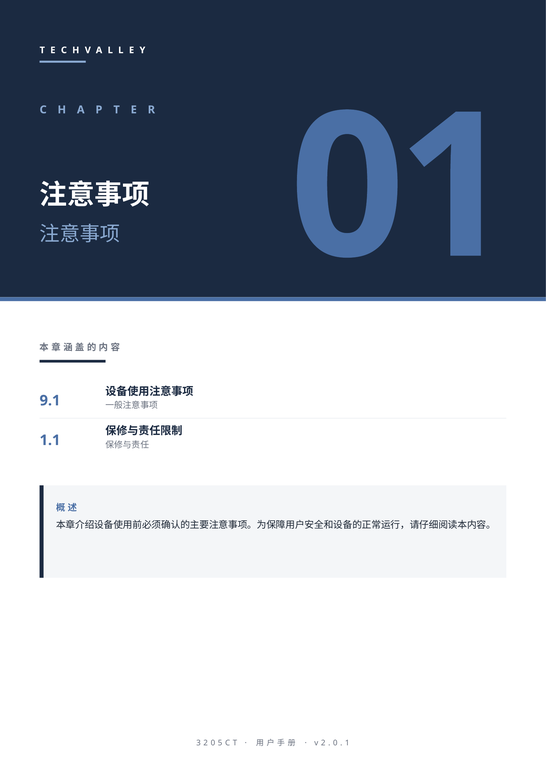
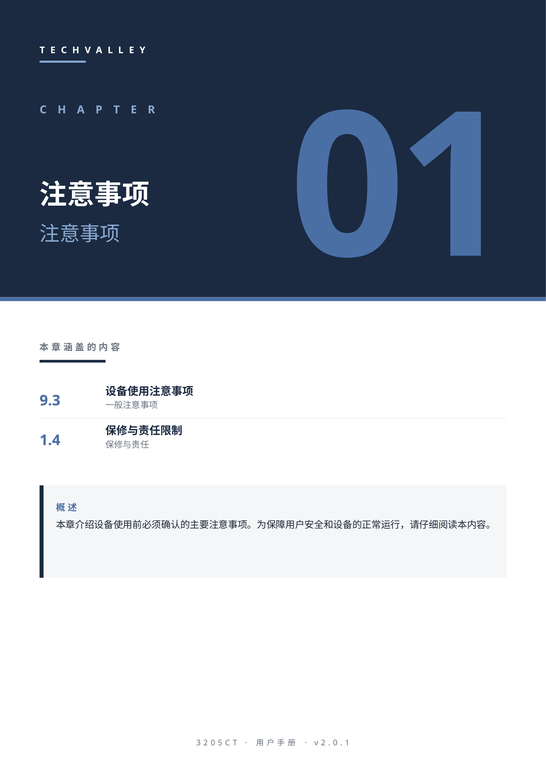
9.1: 9.1 -> 9.3
1.1: 1.1 -> 1.4
